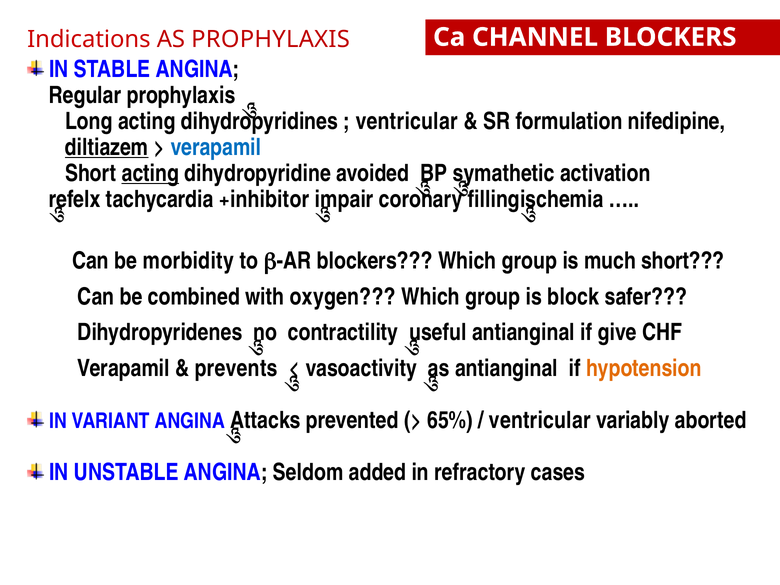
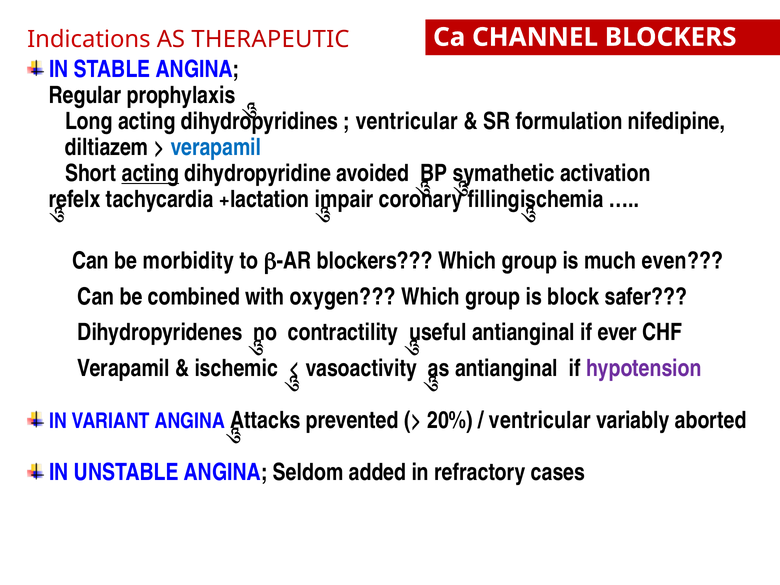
AS PROPHYLAXIS: PROPHYLAXIS -> THERAPEUTIC
diltiazem underline: present -> none
+inhibitor: +inhibitor -> +lactation
much short: short -> even
give: give -> ever
prevents: prevents -> ischemic
hypotension colour: orange -> purple
65%: 65% -> 20%
